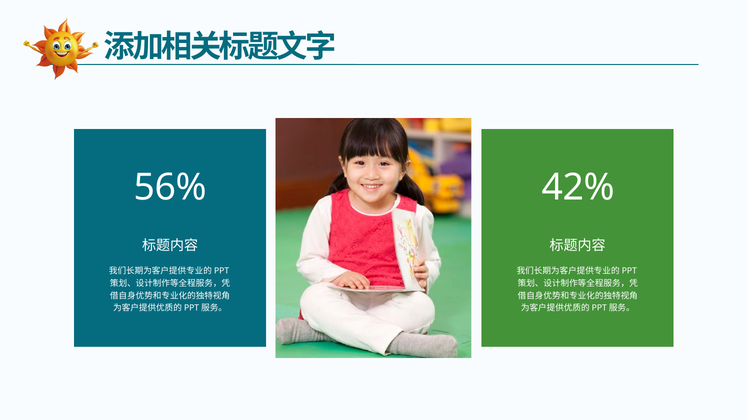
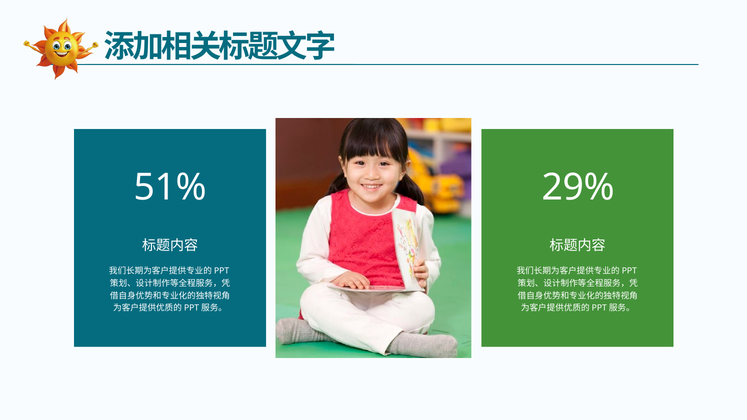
56%: 56% -> 51%
42%: 42% -> 29%
